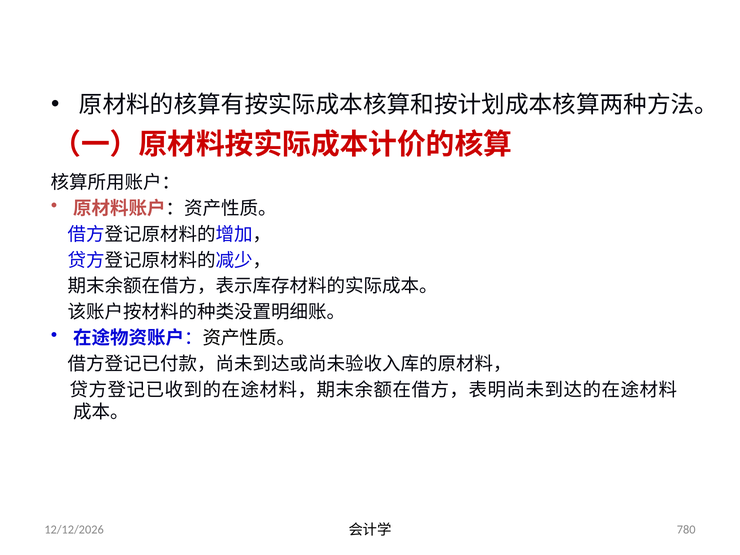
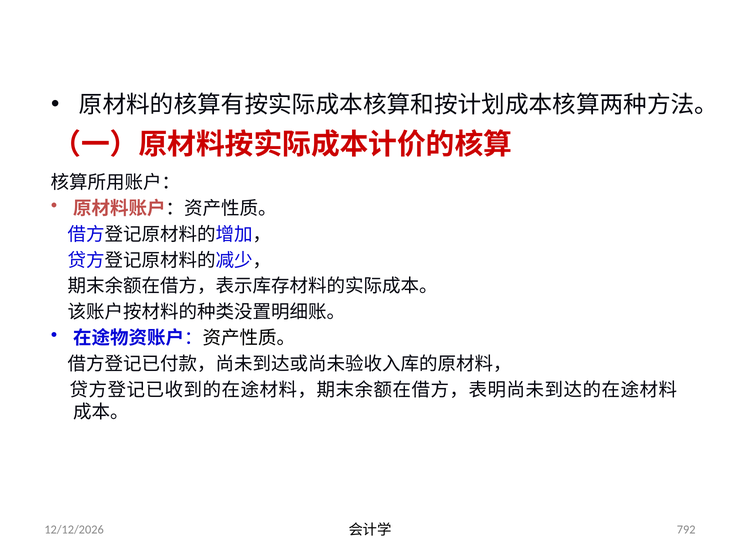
780: 780 -> 792
